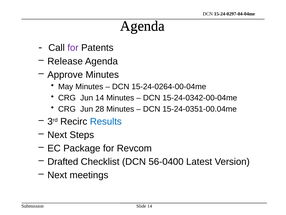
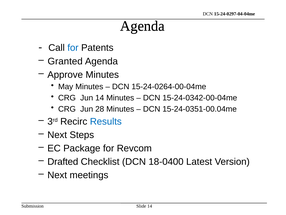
for at (73, 48) colour: purple -> blue
Release: Release -> Granted
56-0400: 56-0400 -> 18-0400
